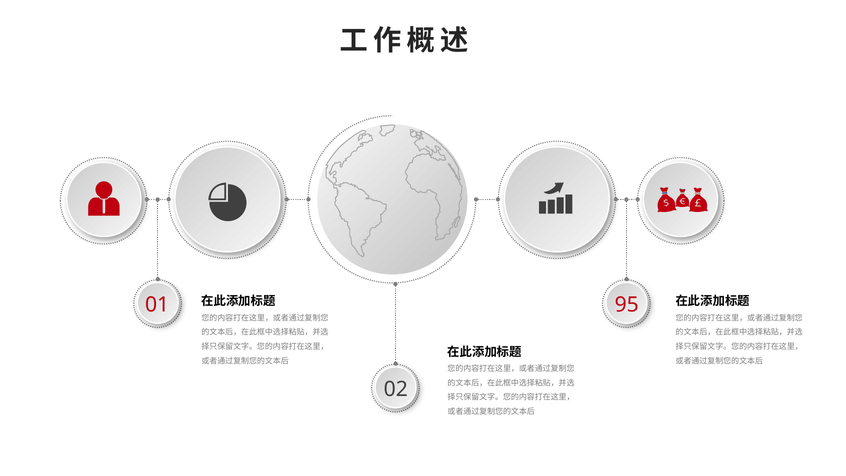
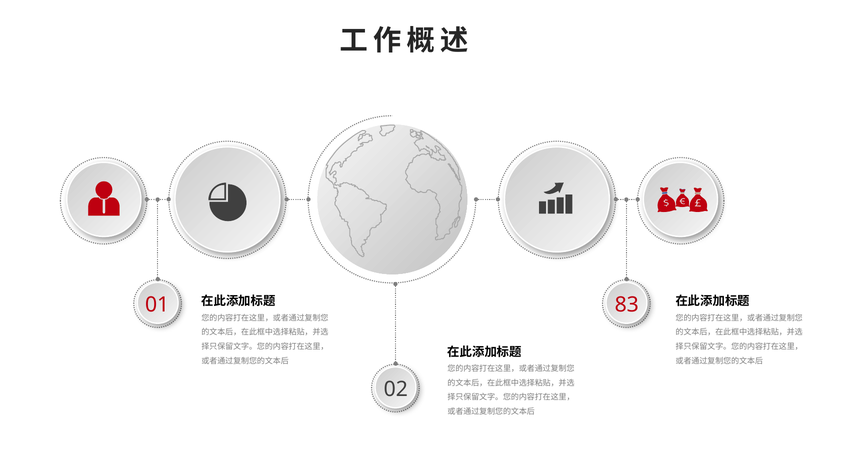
95: 95 -> 83
